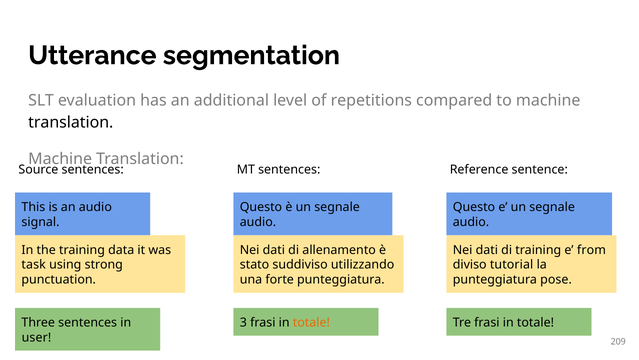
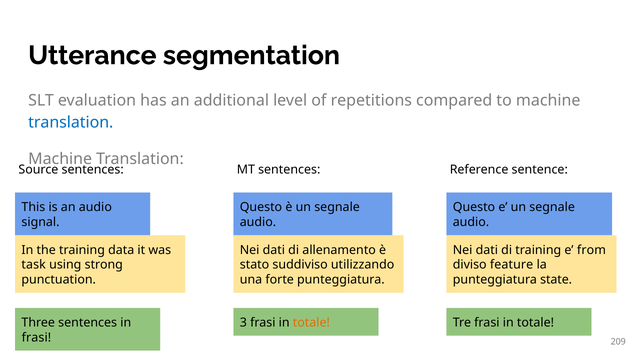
translation at (71, 123) colour: black -> blue
tutorial: tutorial -> feature
pose: pose -> state
user at (36, 337): user -> frasi
